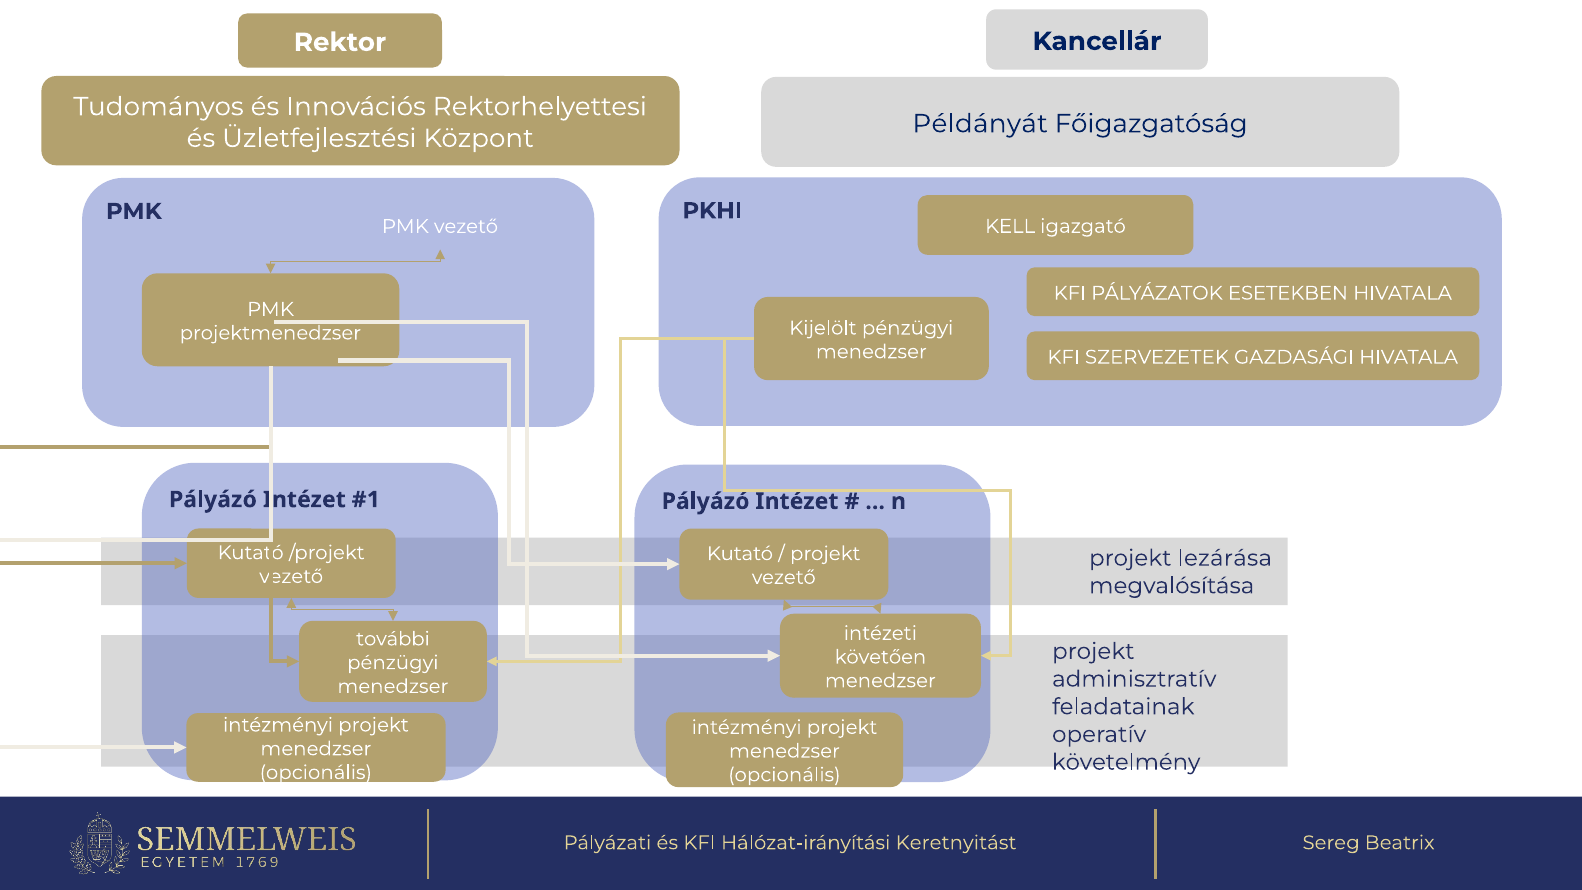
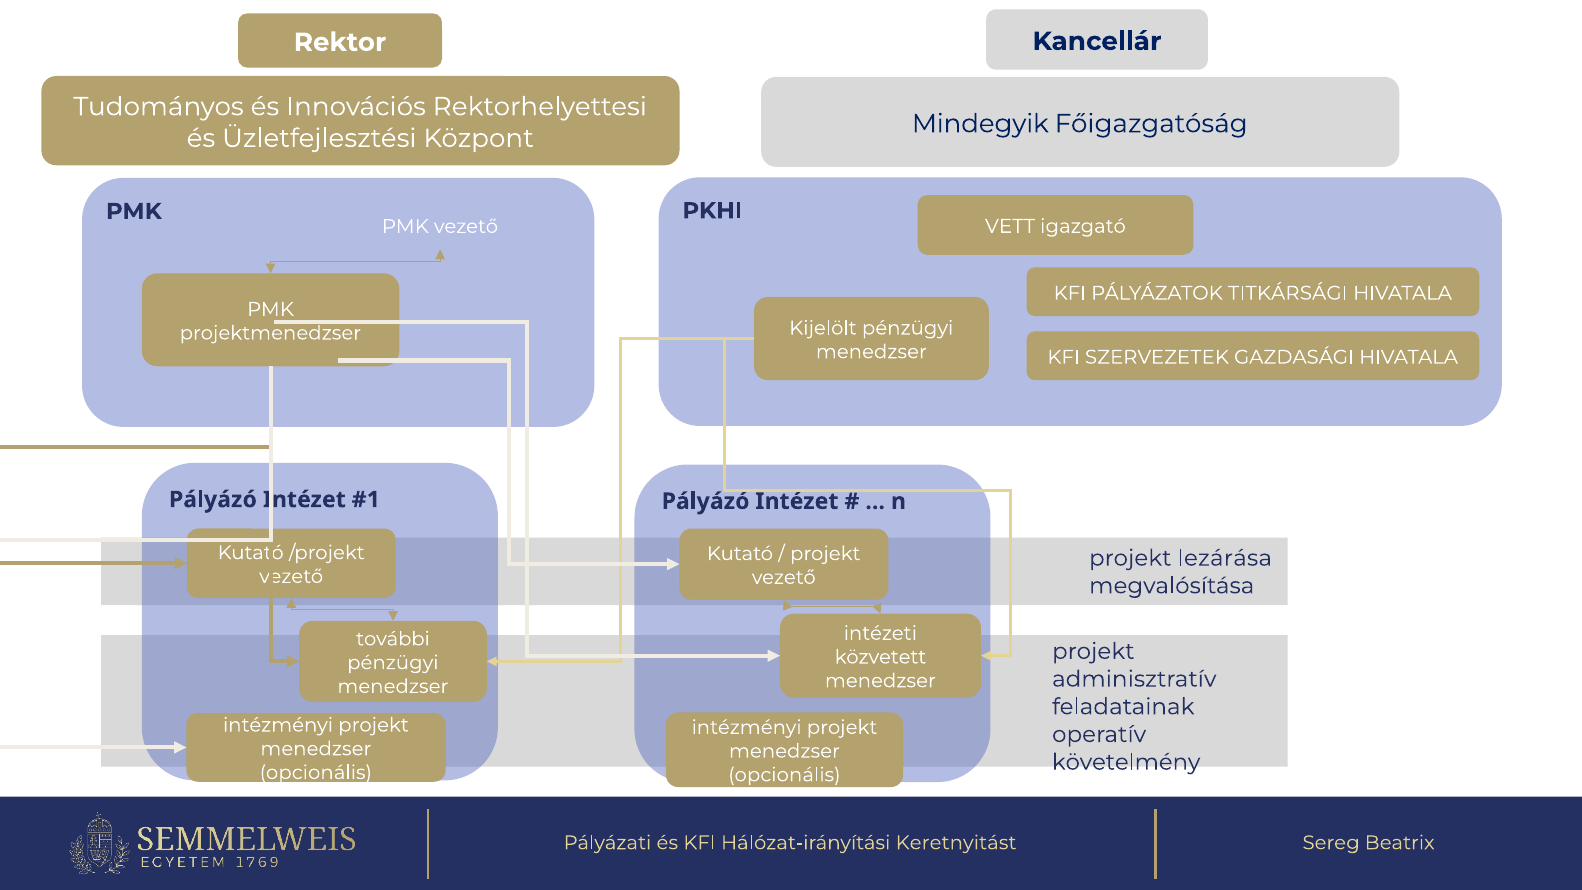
Példányát: Példányát -> Mindegyik
KELL: KELL -> VETT
ESETEKBEN: ESETEKBEN -> TITKÁRSÁGI
követően: követően -> közvetett
